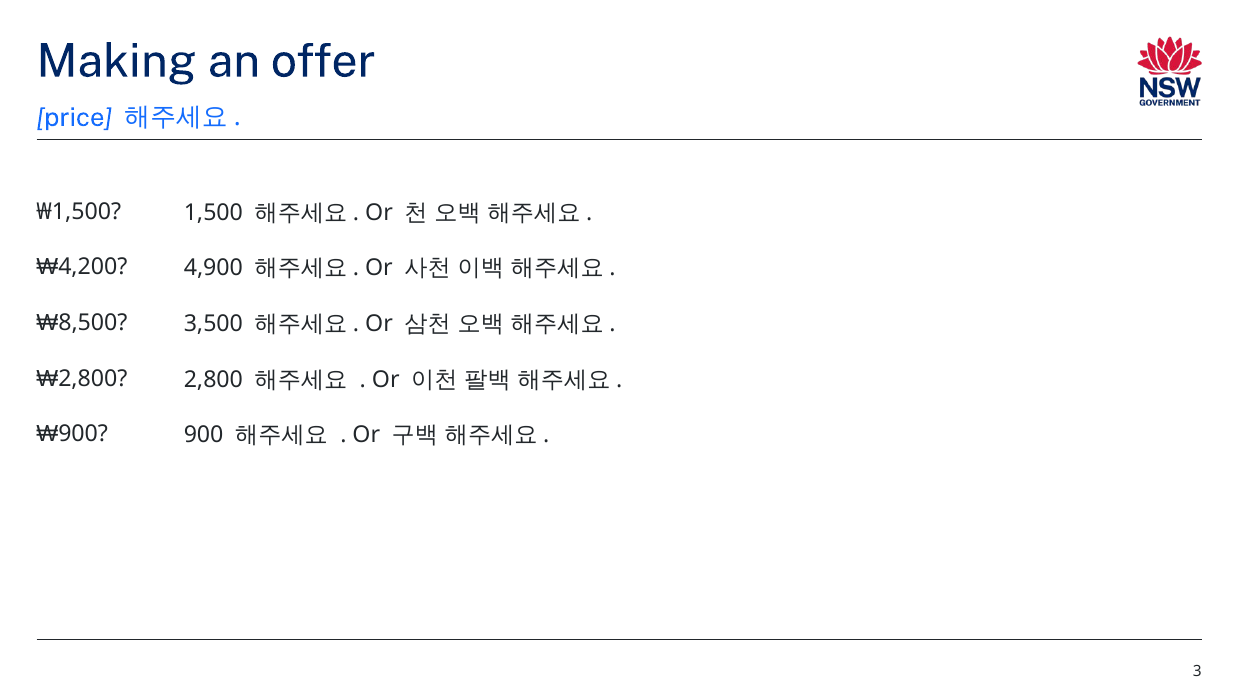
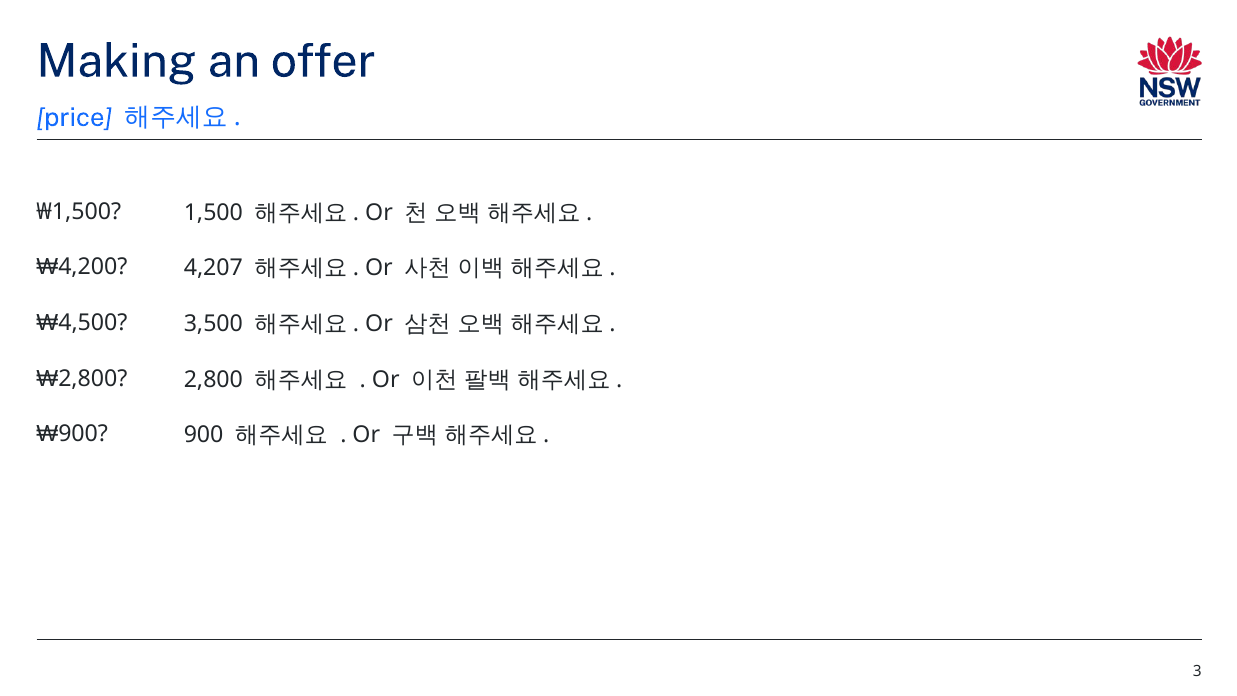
4,900: 4,900 -> 4,207
8,500: 8,500 -> 4,500
